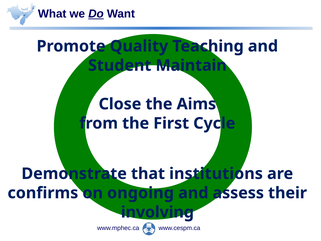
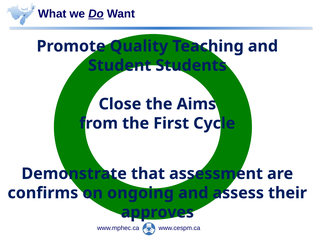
Maintain: Maintain -> Students
institutions: institutions -> assessment
involving: involving -> approves
